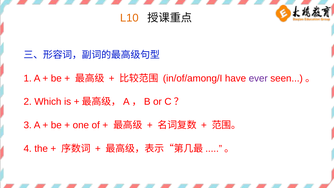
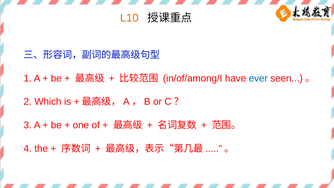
ever colour: purple -> blue
